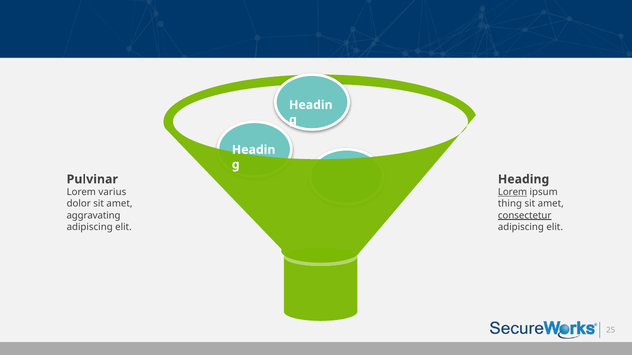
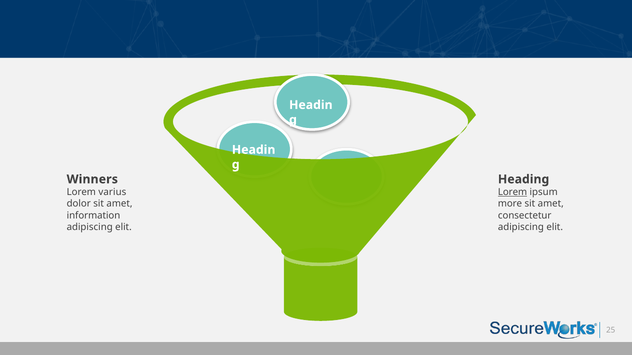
Pulvinar: Pulvinar -> Winners
thing: thing -> more
aggravating: aggravating -> information
consectetur underline: present -> none
